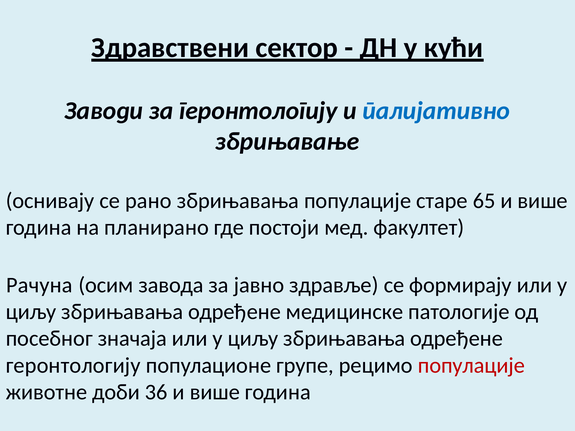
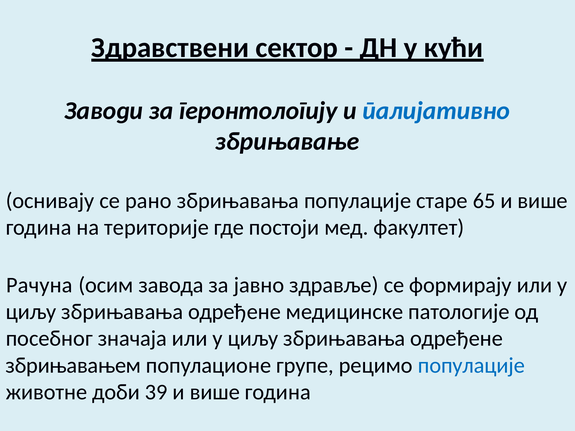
планирано: планирано -> територије
геронтологију at (73, 366): геронтологију -> збрињавањем
популације at (471, 366) colour: red -> blue
36: 36 -> 39
